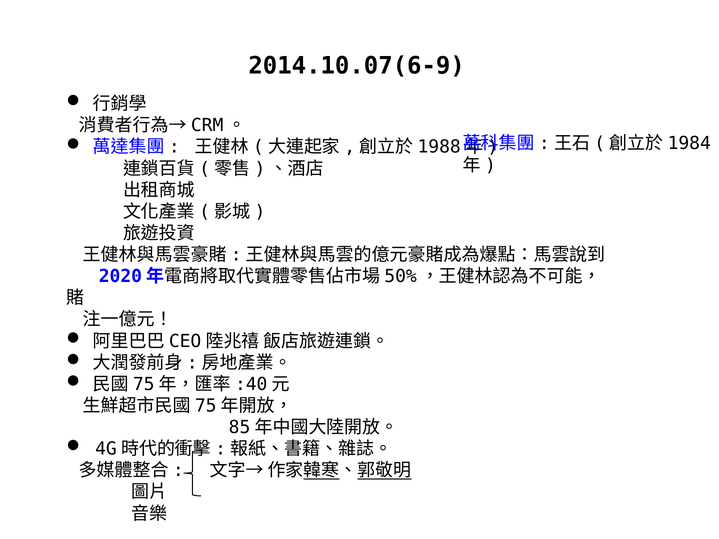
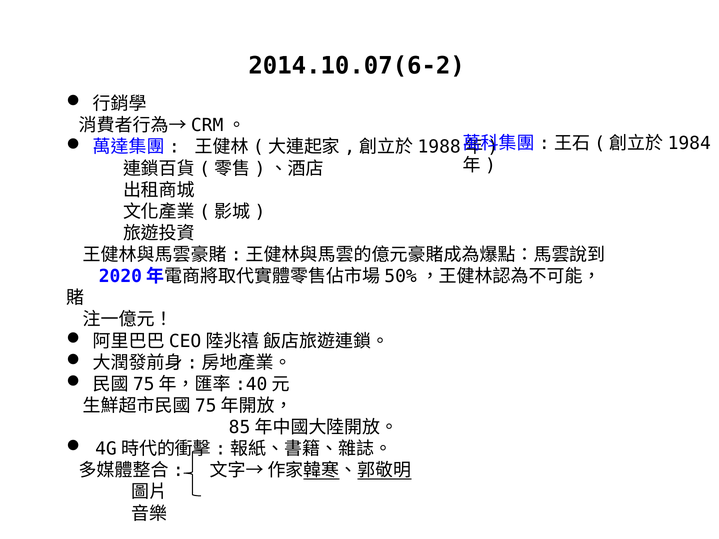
2014.10.07(6-9: 2014.10.07(6-9 -> 2014.10.07(6-2
